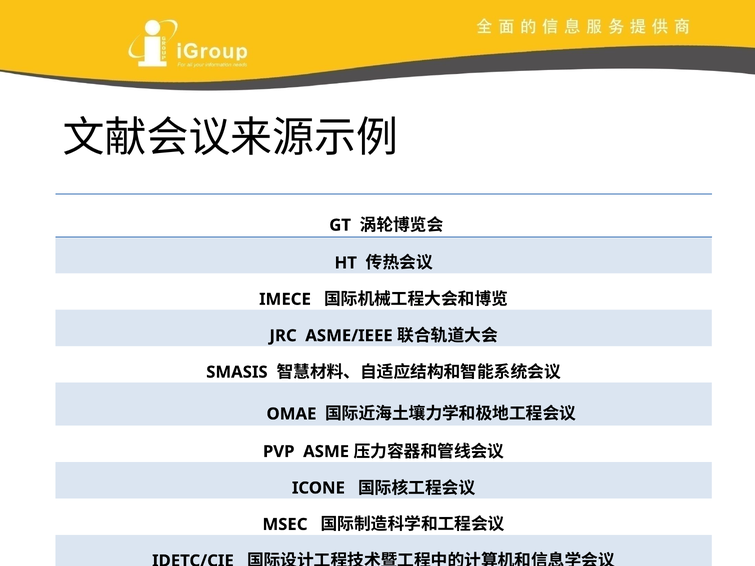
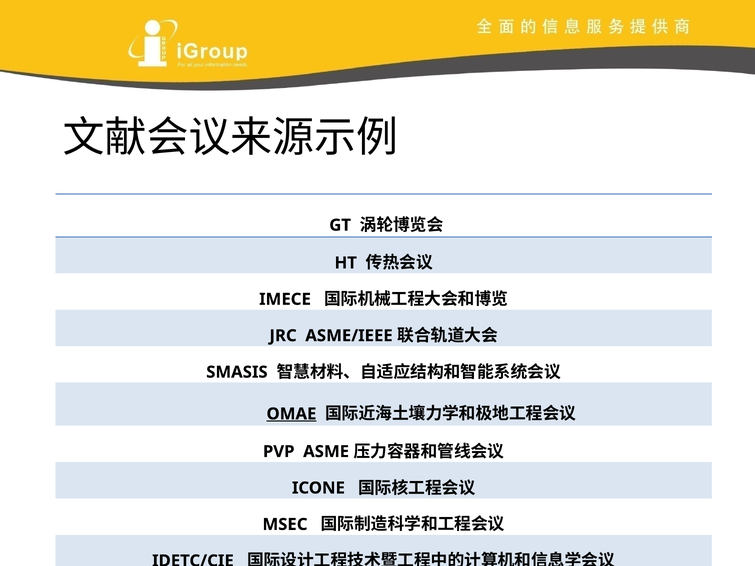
OMAE underline: none -> present
